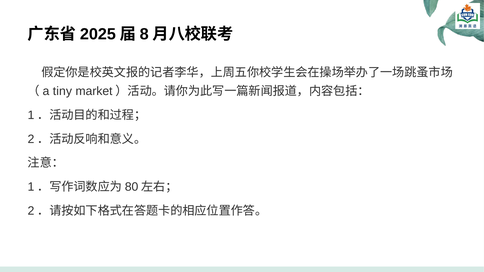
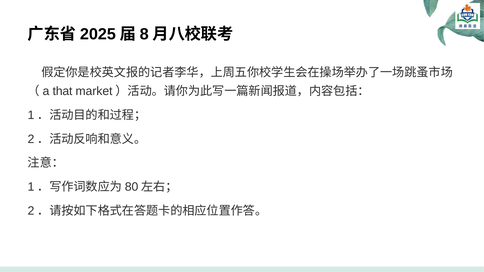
tiny: tiny -> that
